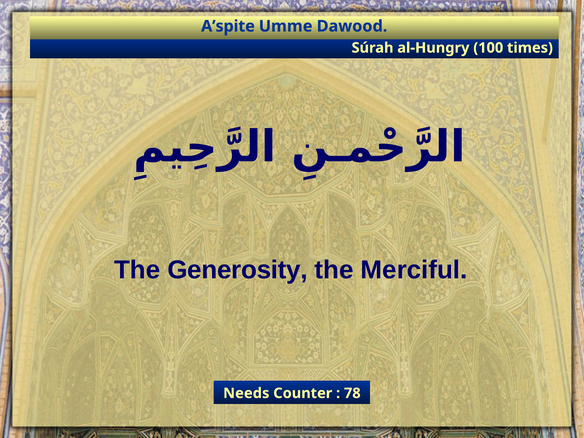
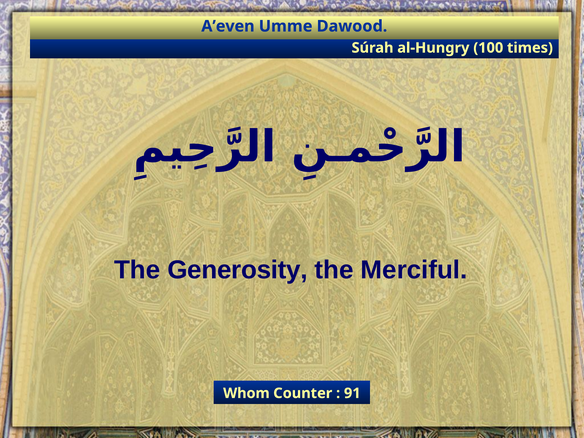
A’spite: A’spite -> A’even
Needs: Needs -> Whom
78: 78 -> 91
